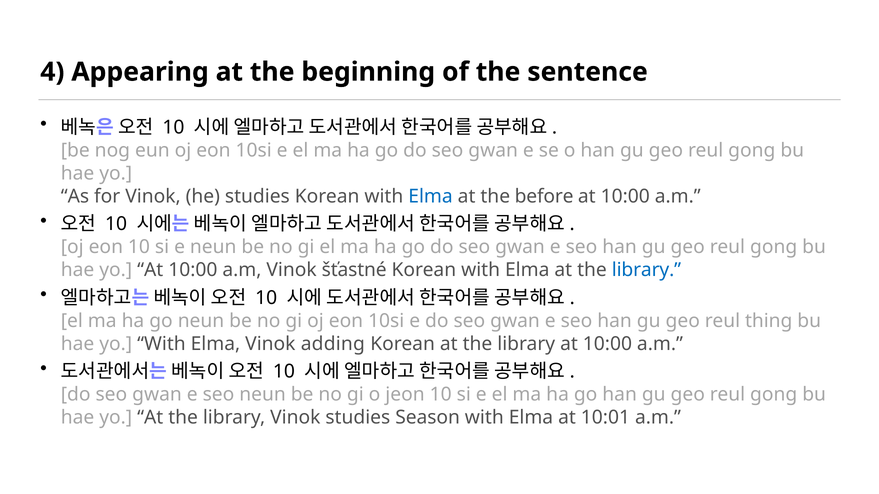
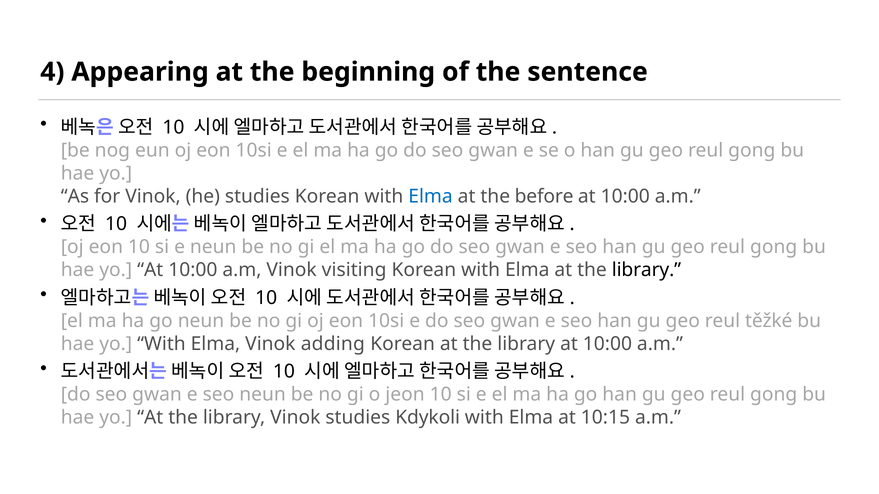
šťastné: šťastné -> visiting
library at (646, 270) colour: blue -> black
thing: thing -> těžké
Season: Season -> Kdykoli
10:01: 10:01 -> 10:15
